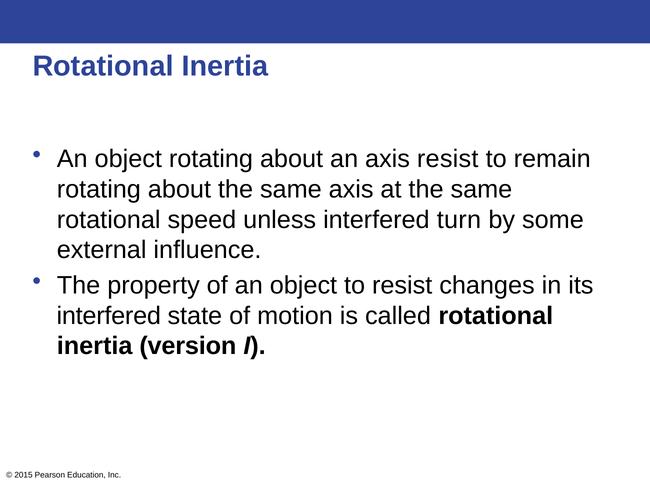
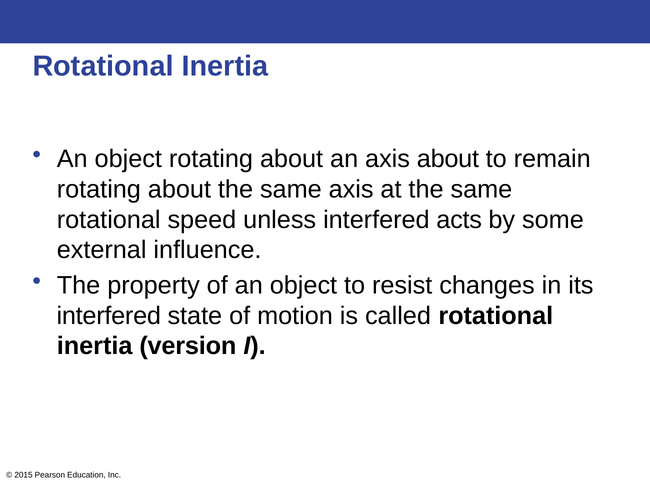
axis resist: resist -> about
turn: turn -> acts
